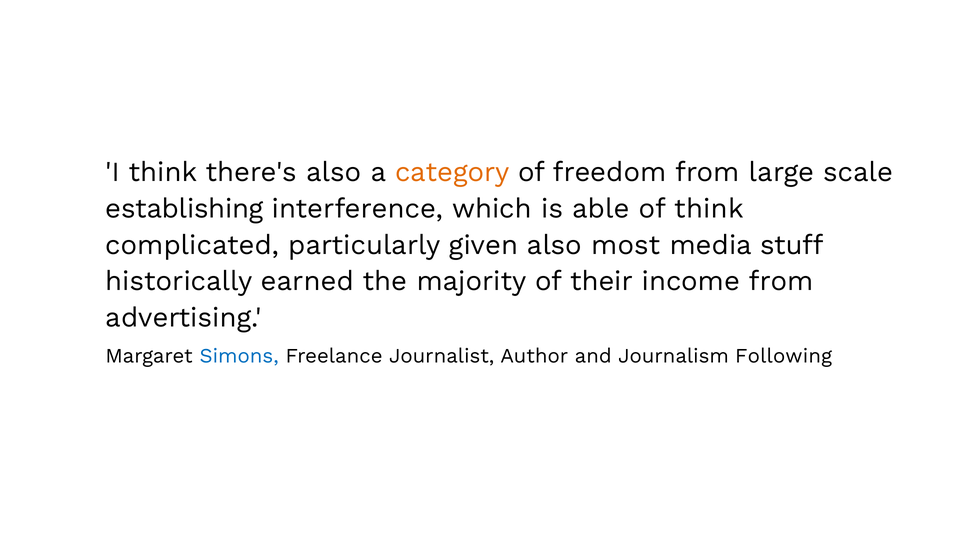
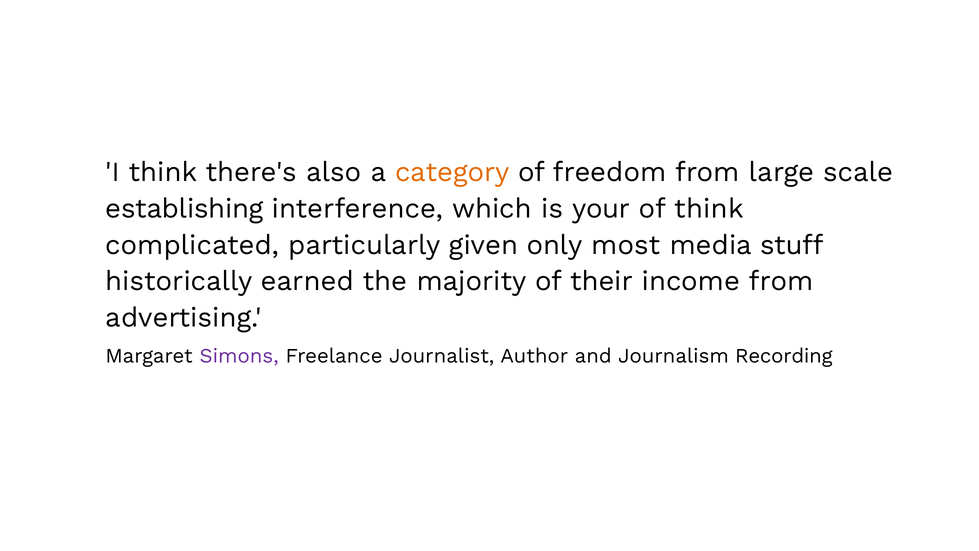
able: able -> your
given also: also -> only
Simons colour: blue -> purple
Following: Following -> Recording
